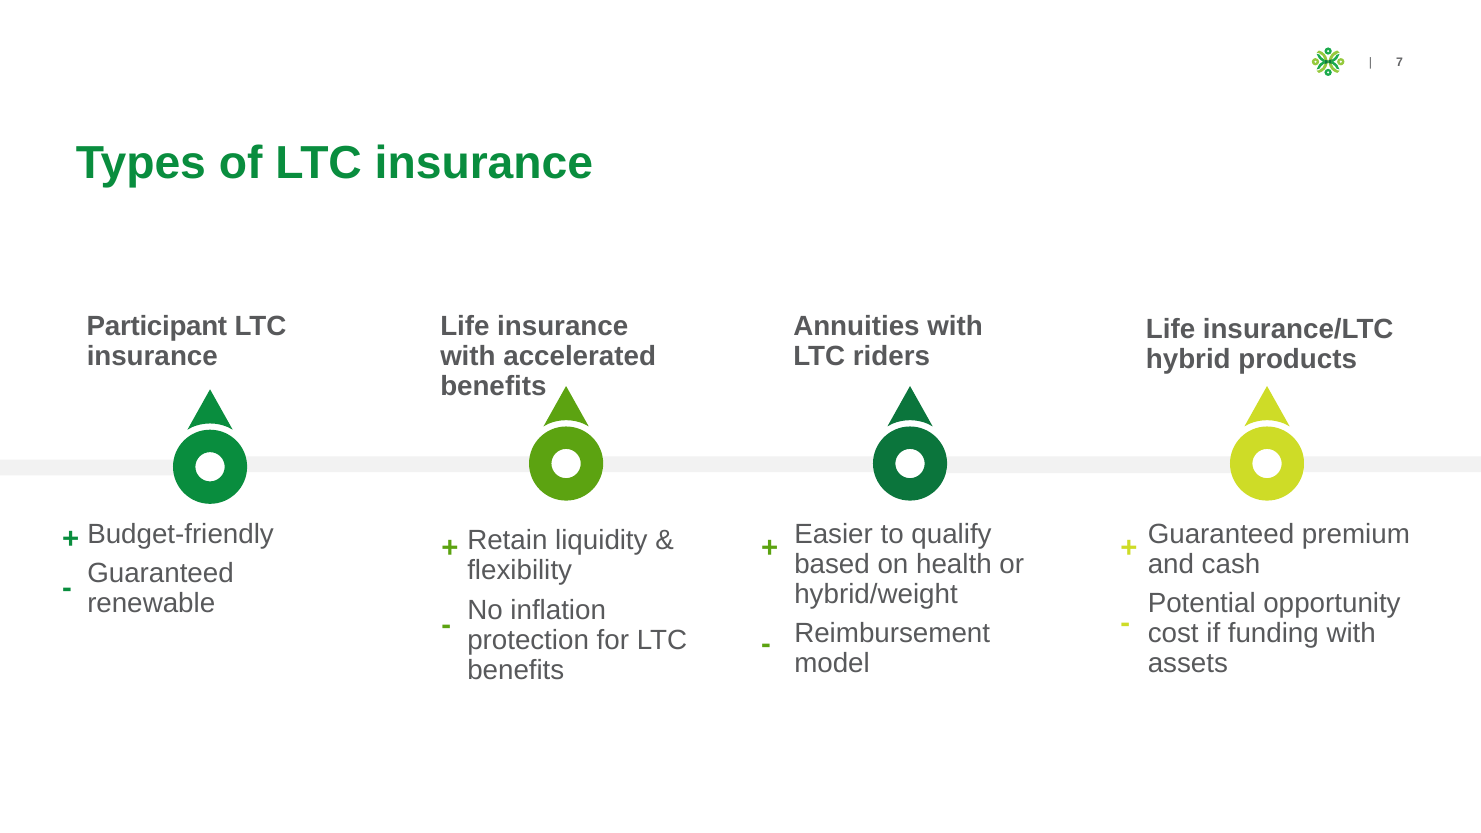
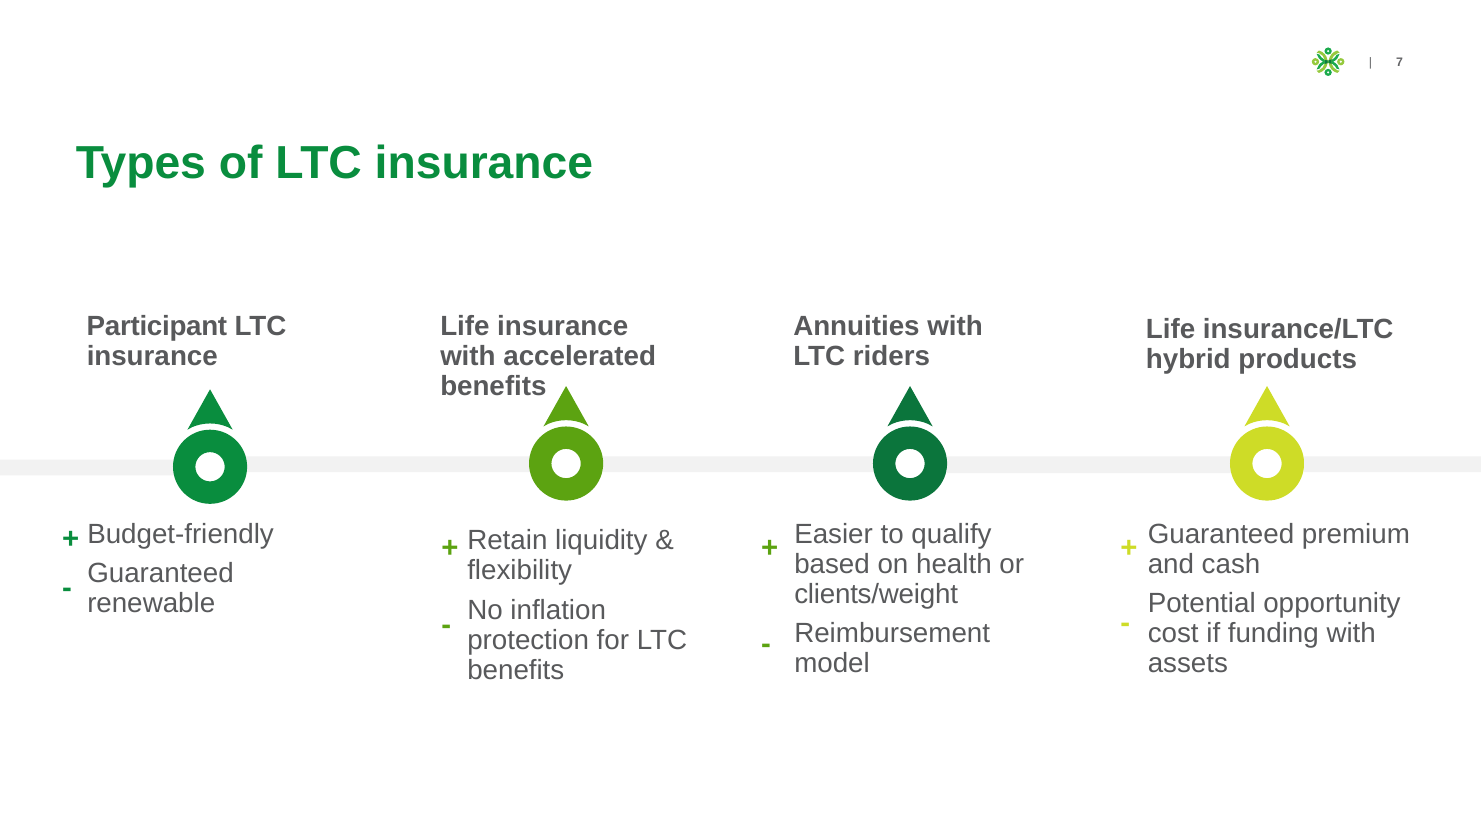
hybrid/weight: hybrid/weight -> clients/weight
